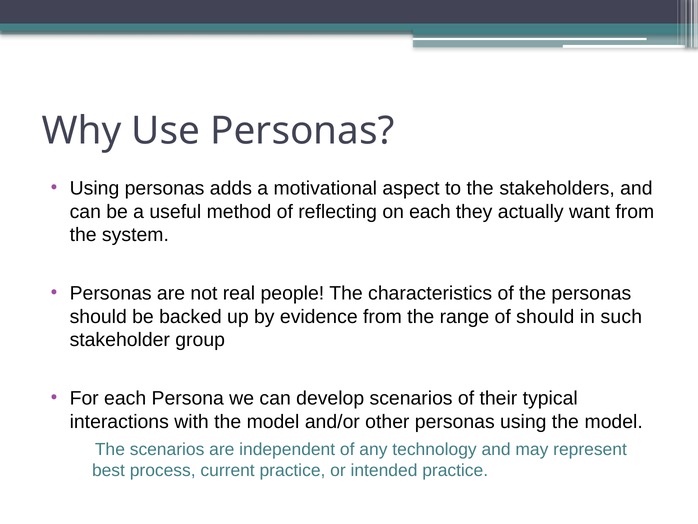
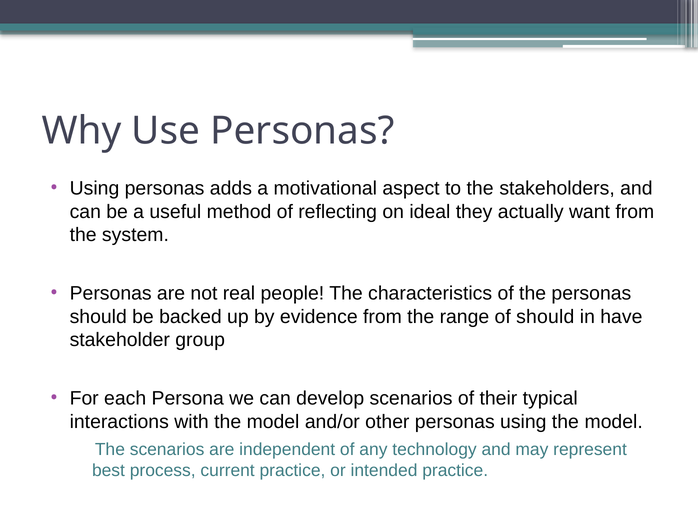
on each: each -> ideal
such: such -> have
